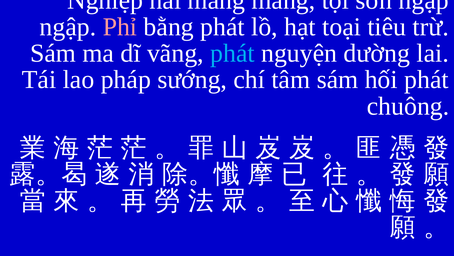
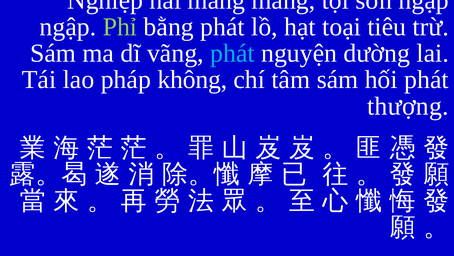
Phỉ colour: pink -> light green
sướng: sướng -> không
chuông: chuông -> thượng
